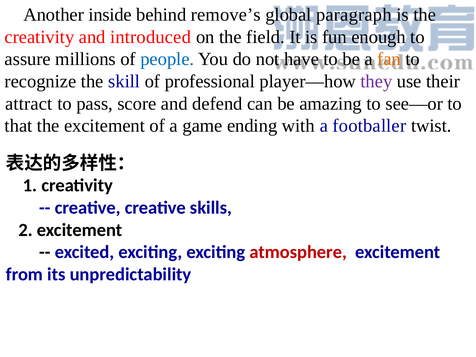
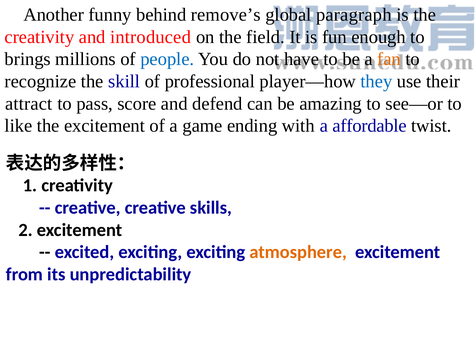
inside: inside -> funny
assure: assure -> brings
they colour: purple -> blue
that: that -> like
footballer: footballer -> affordable
atmosphere colour: red -> orange
